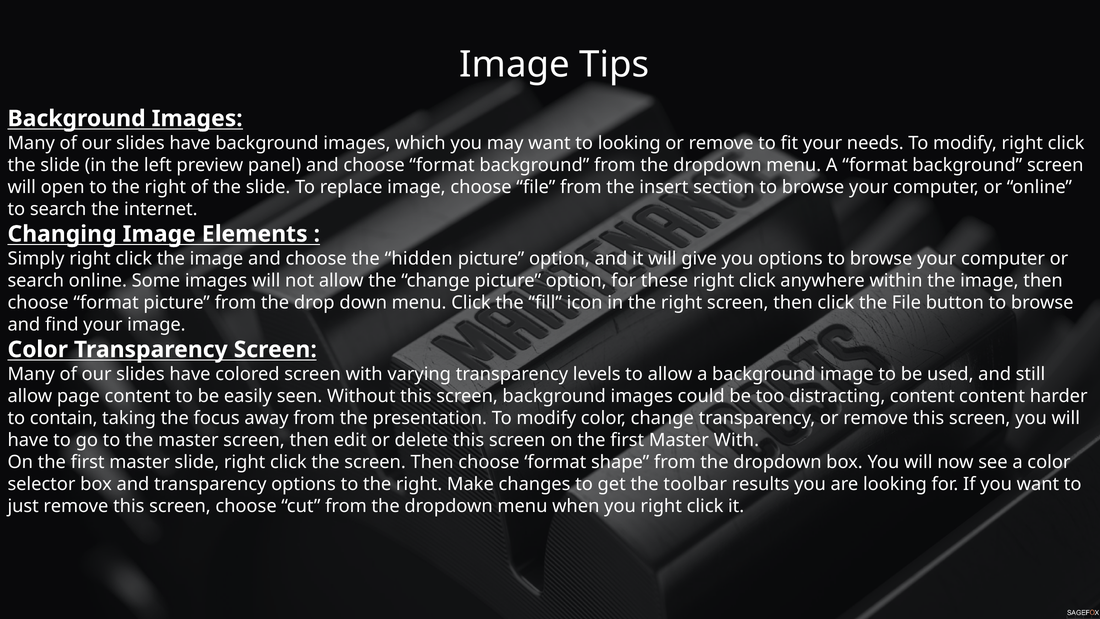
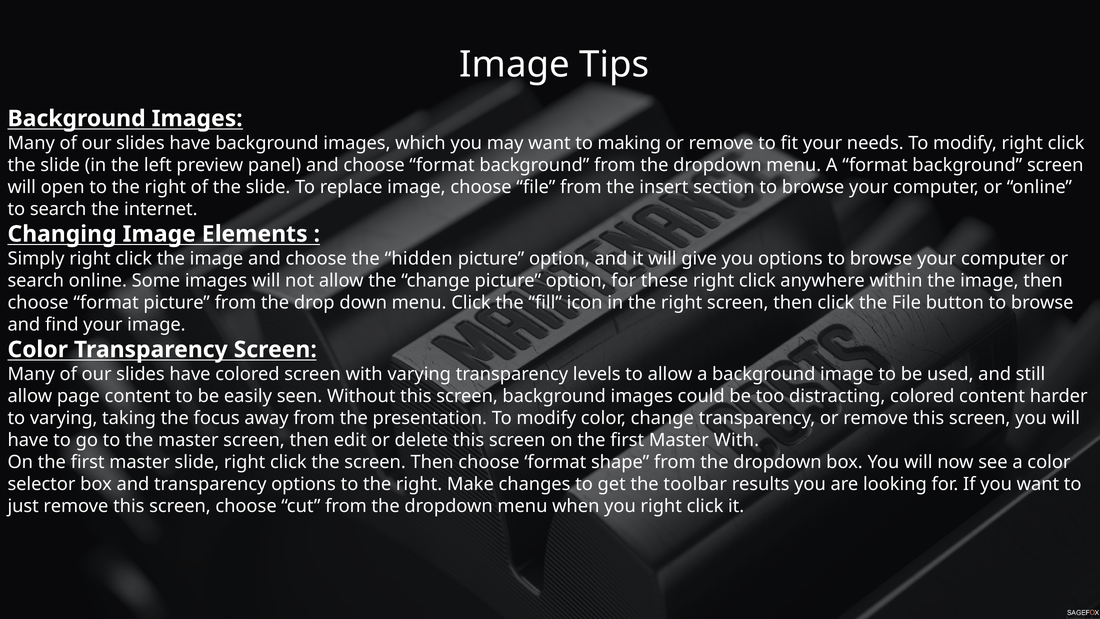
to looking: looking -> making
distracting content: content -> colored
to contain: contain -> varying
